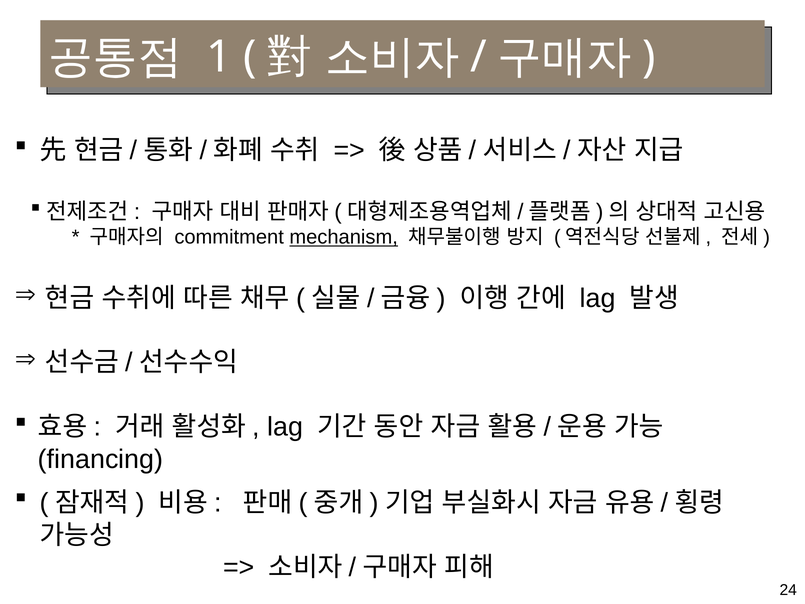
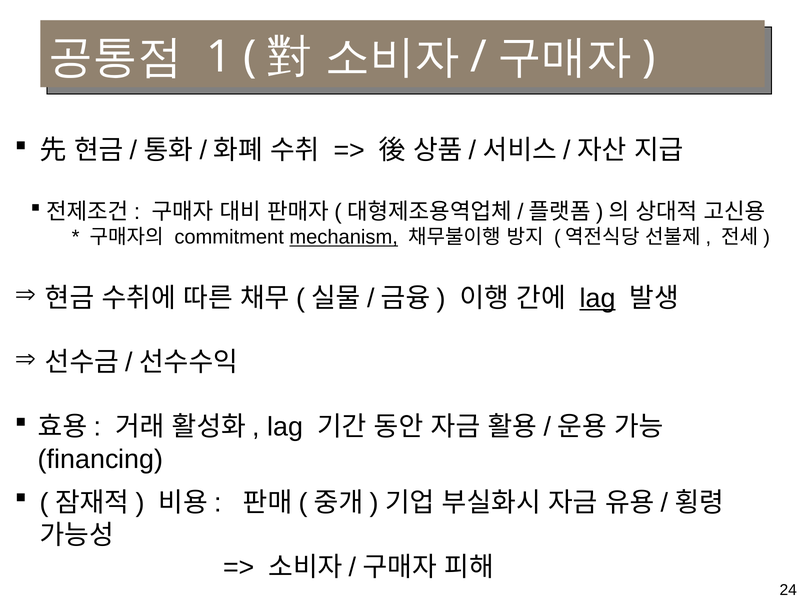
lag at (598, 298) underline: none -> present
